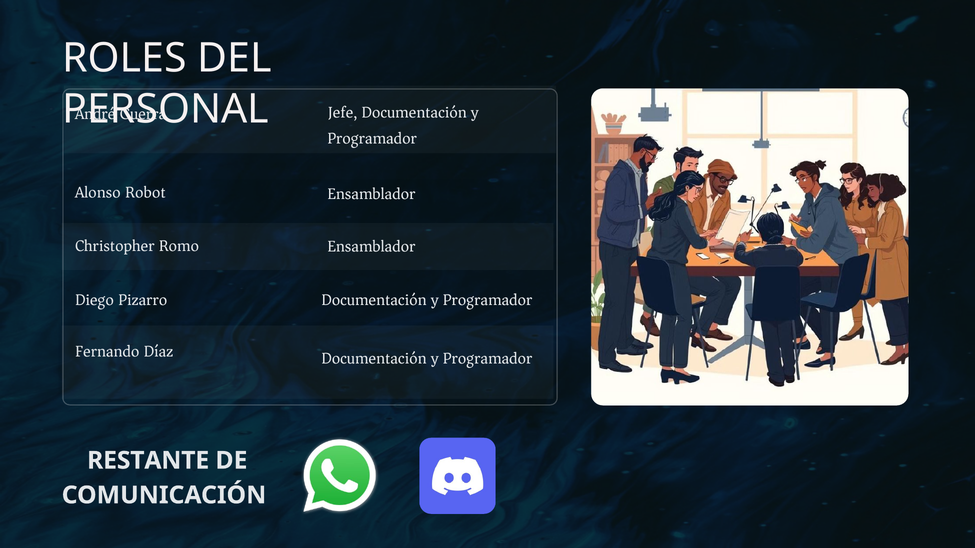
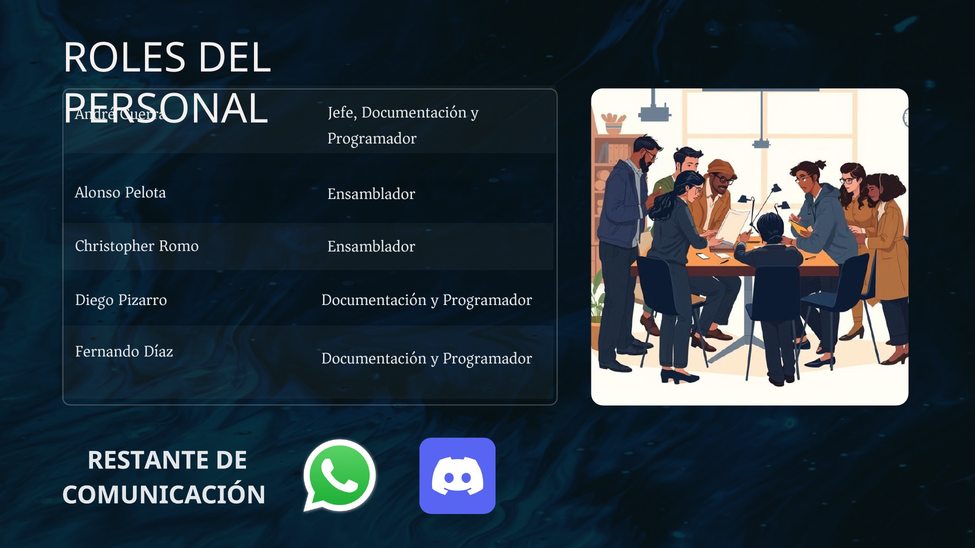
Robot: Robot -> Pelota
